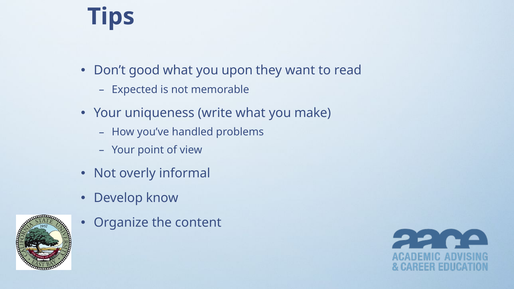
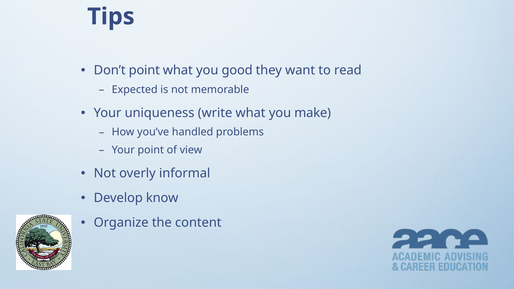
Don’t good: good -> point
upon: upon -> good
